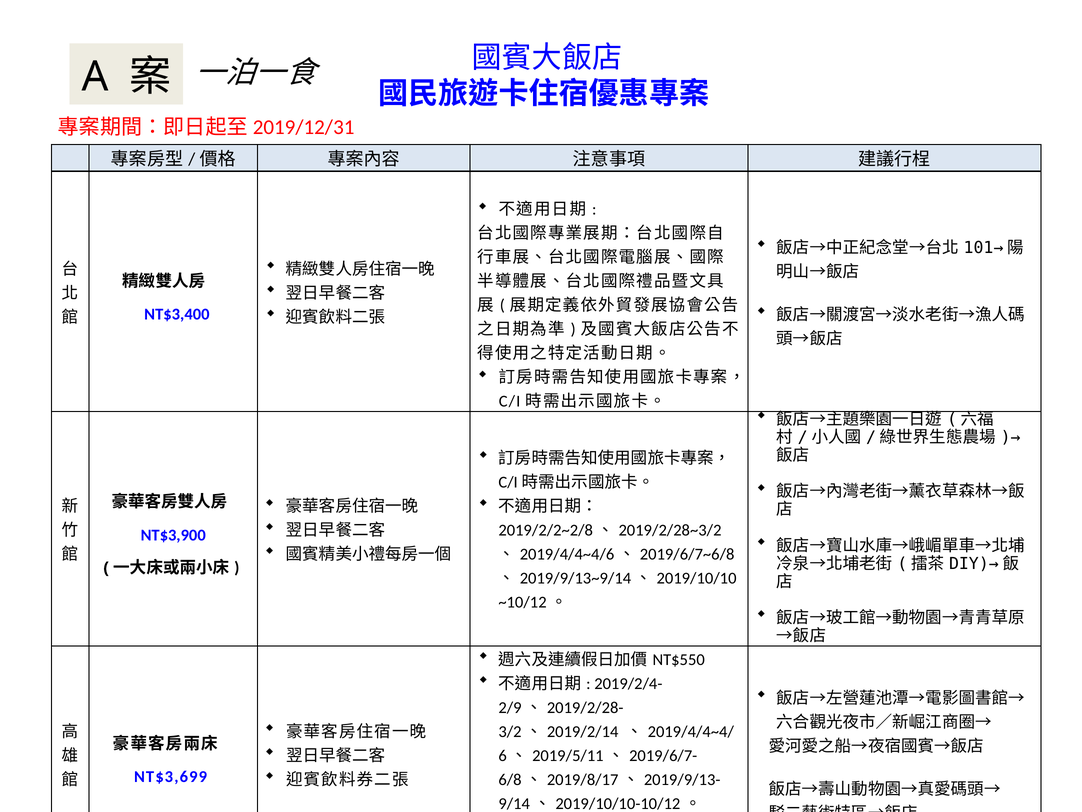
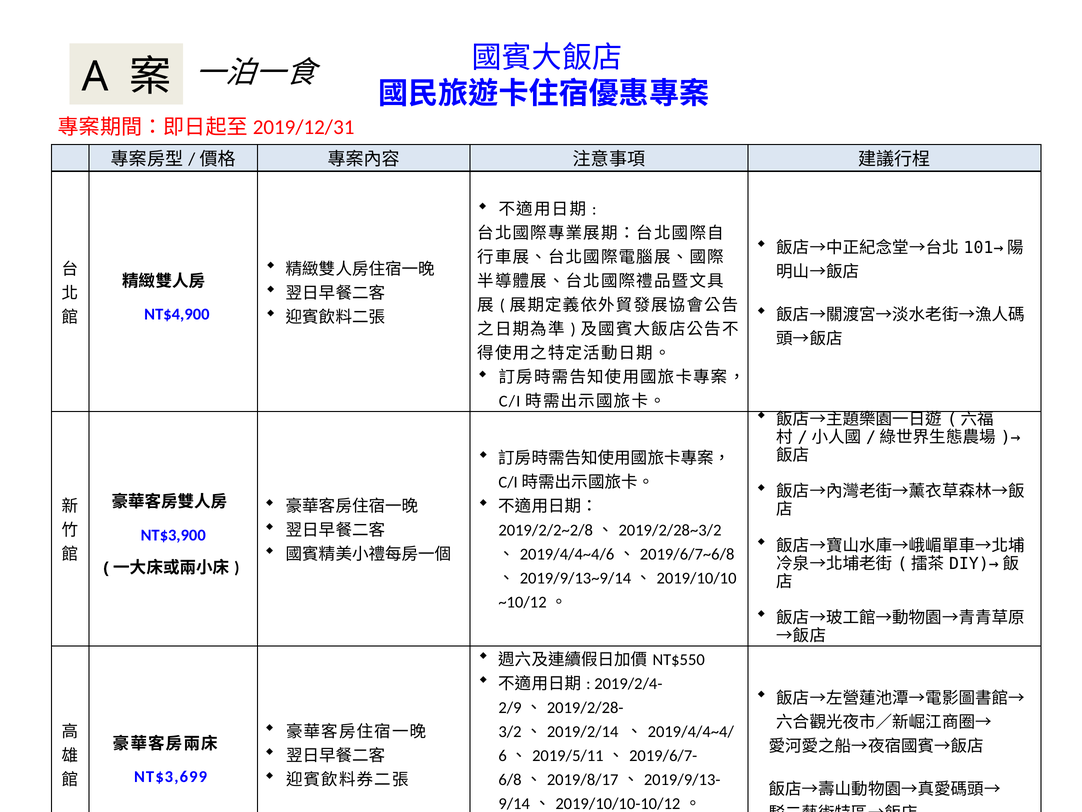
NT$3,400: NT$3,400 -> NT$4,900
